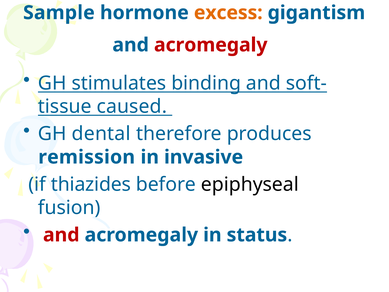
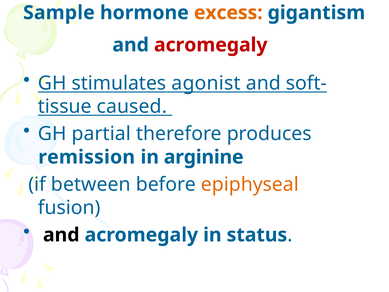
binding: binding -> agonist
dental: dental -> partial
invasive: invasive -> arginine
thiazides: thiazides -> between
epiphyseal colour: black -> orange
and at (61, 235) colour: red -> black
